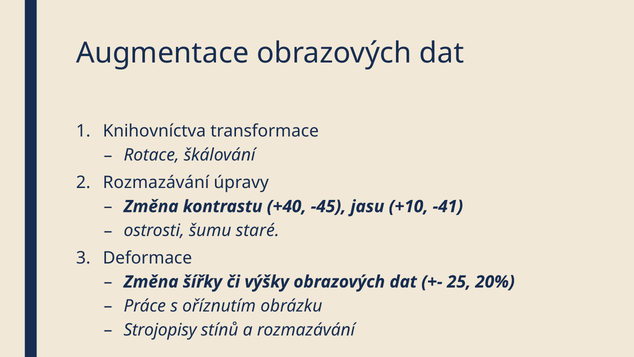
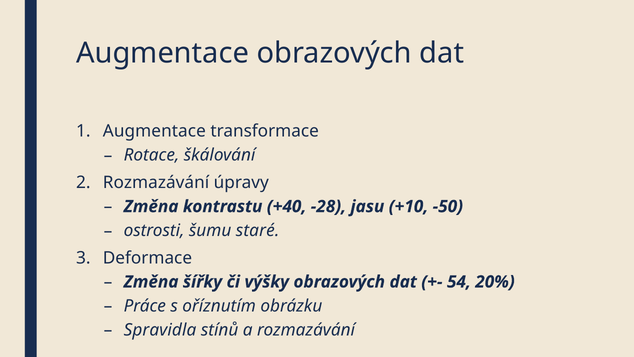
Knihovníctva at (154, 131): Knihovníctva -> Augmentace
-45: -45 -> -28
-41: -41 -> -50
25: 25 -> 54
Strojopisy: Strojopisy -> Spravidla
